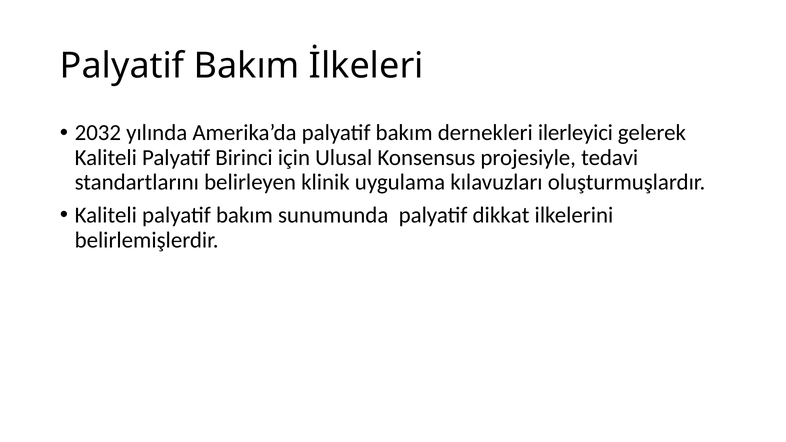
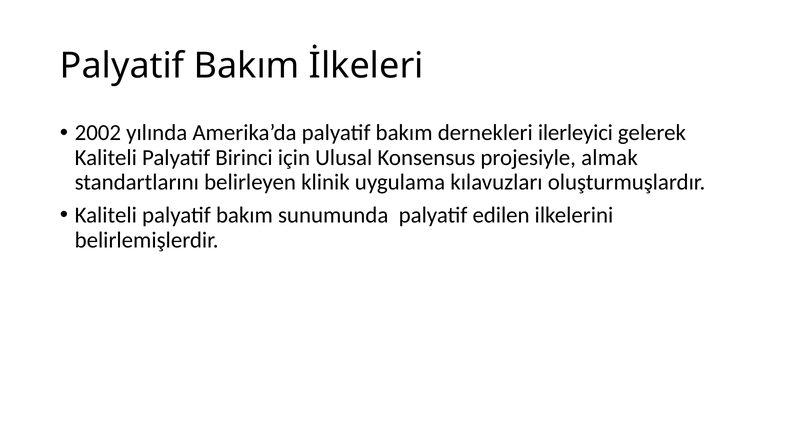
2032: 2032 -> 2002
tedavi: tedavi -> almak
dikkat: dikkat -> edilen
